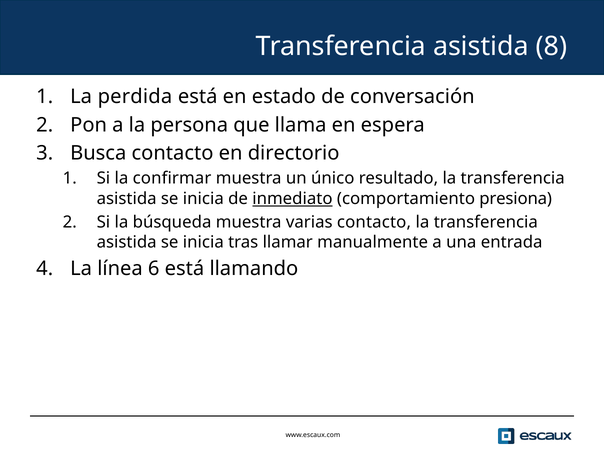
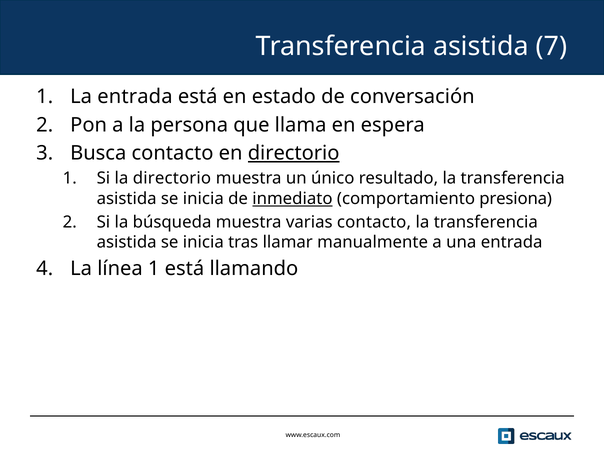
8: 8 -> 7
La perdida: perdida -> entrada
directorio at (294, 153) underline: none -> present
la confirmar: confirmar -> directorio
línea 6: 6 -> 1
